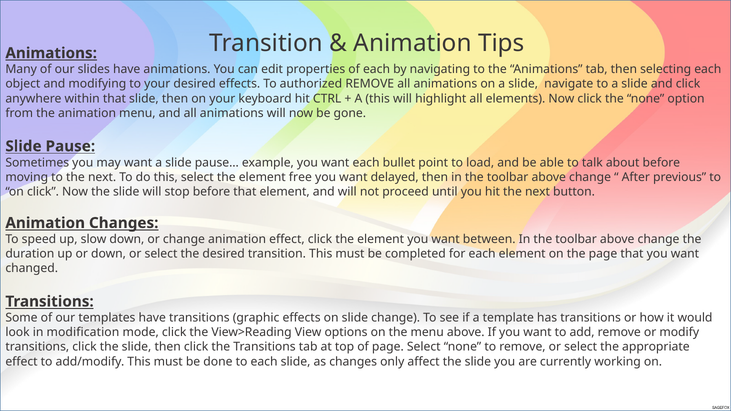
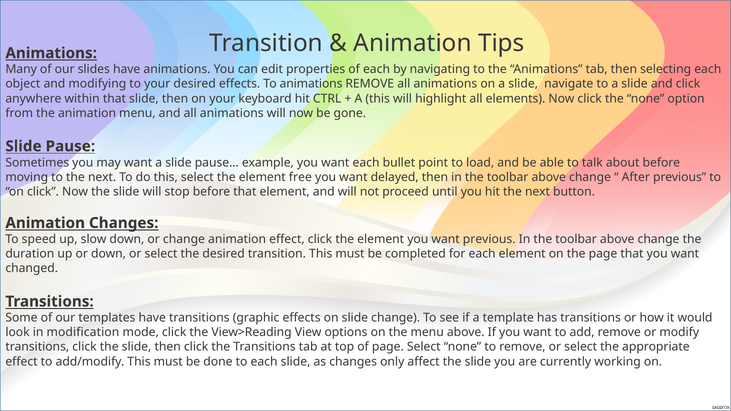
To authorized: authorized -> animations
want between: between -> previous
